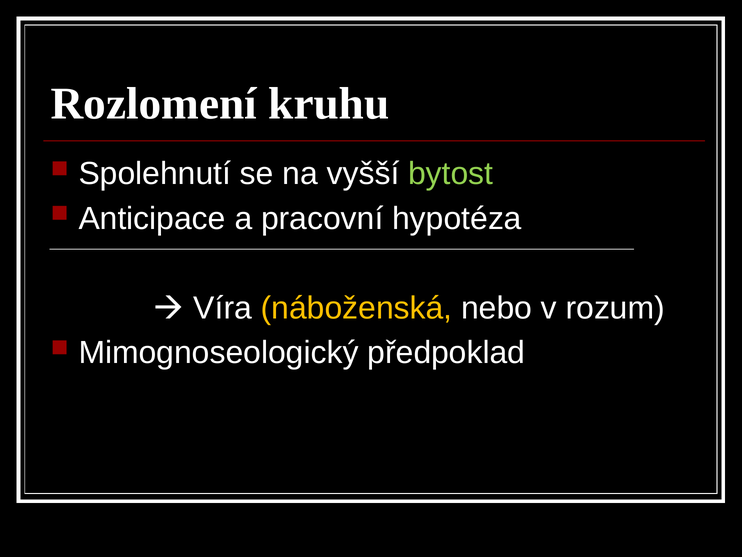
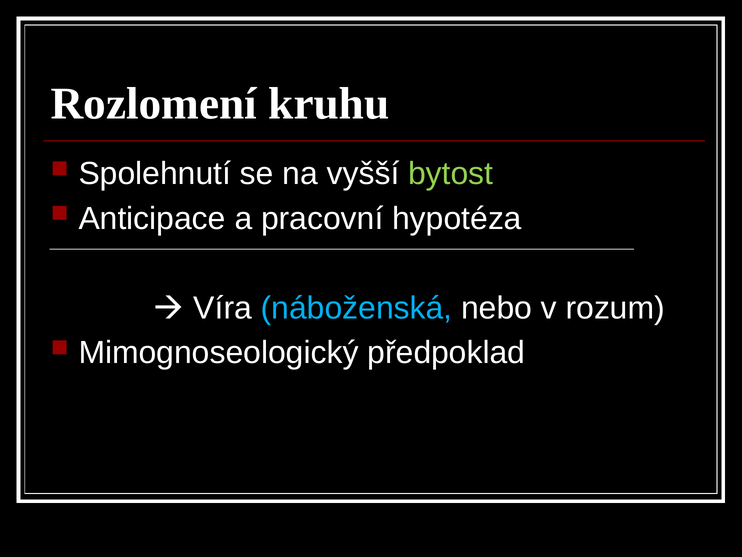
náboženská colour: yellow -> light blue
